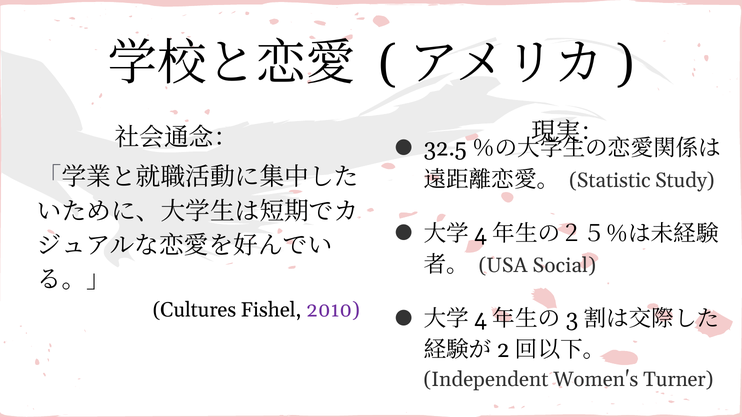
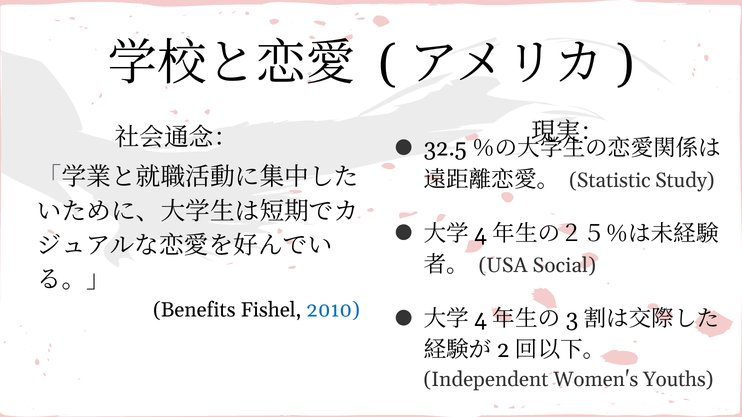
Cultures: Cultures -> Benefits
2010 colour: purple -> blue
Turner: Turner -> Youths
